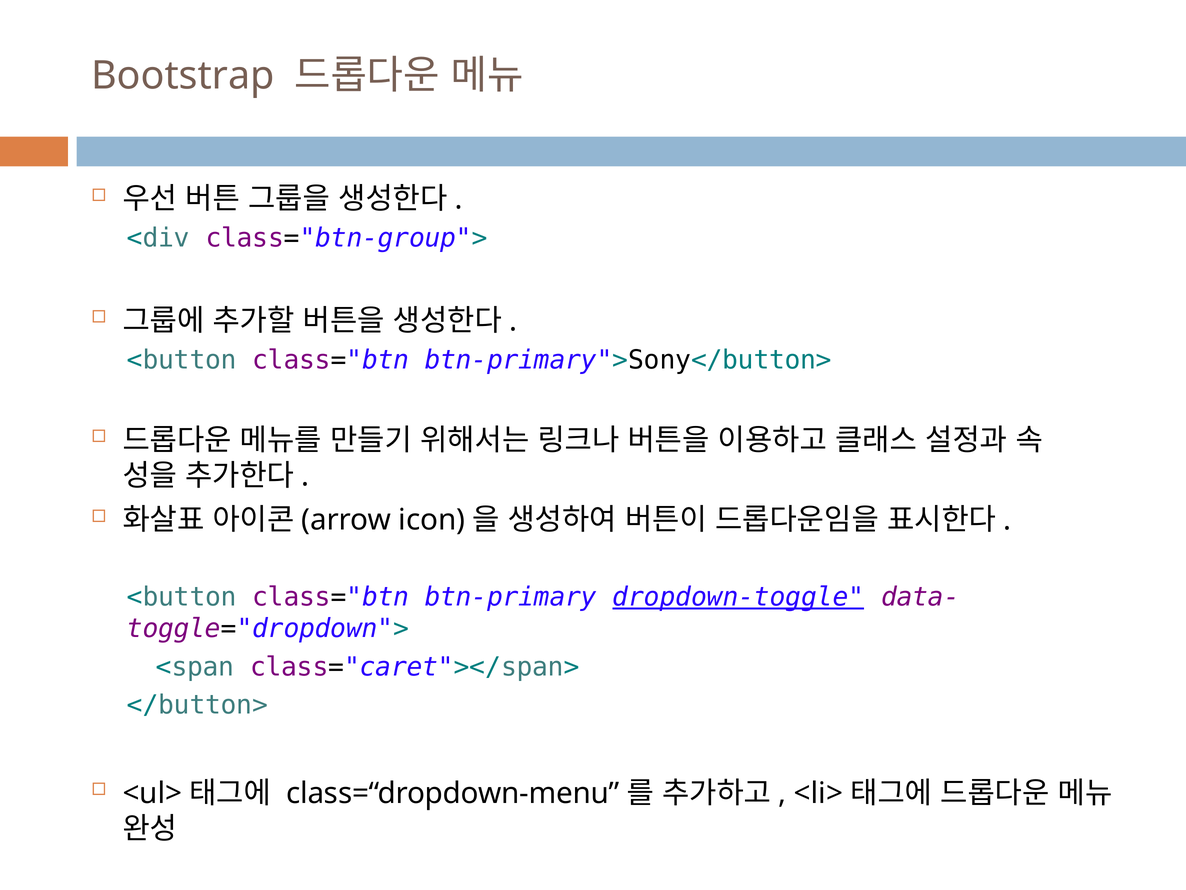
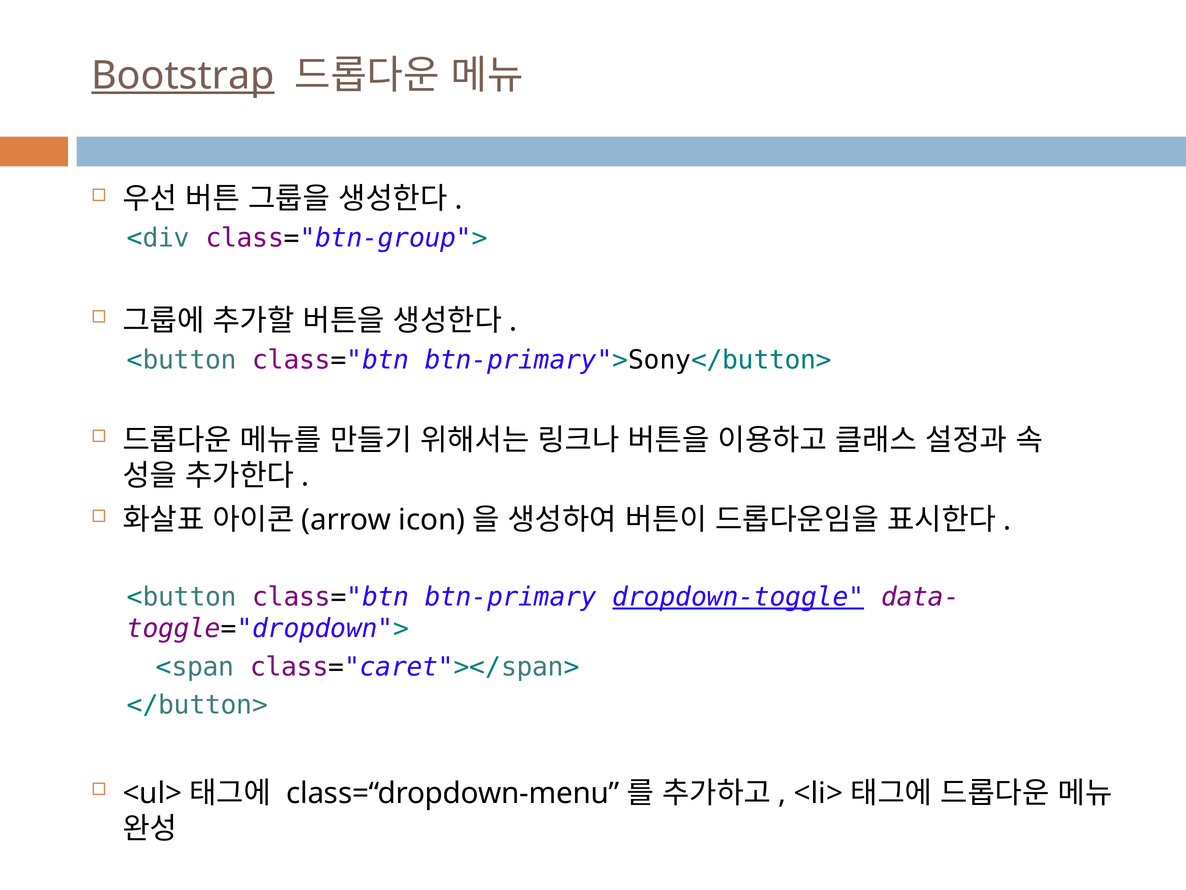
Bootstrap underline: none -> present
